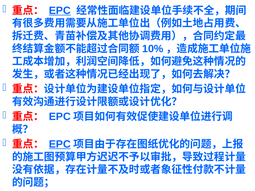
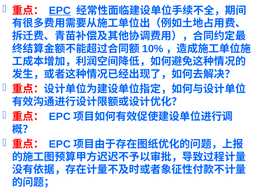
EPC at (60, 144) underline: present -> none
